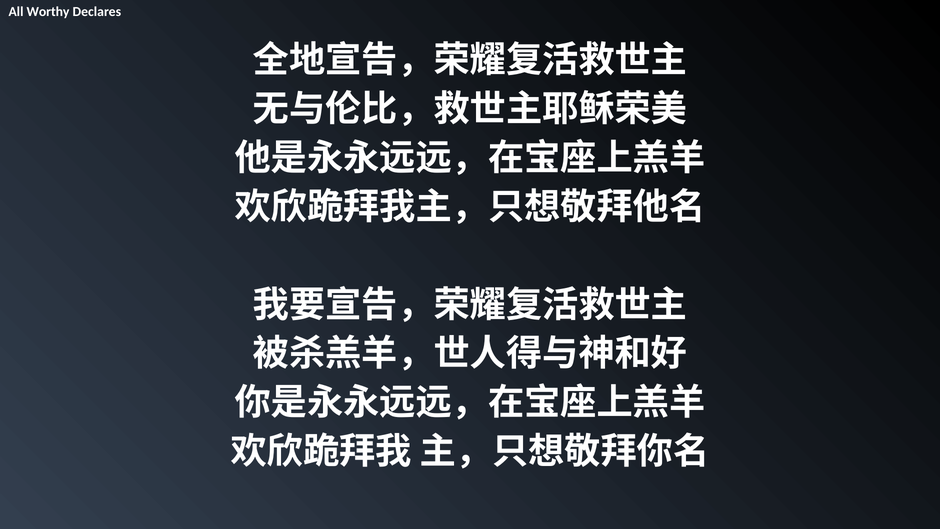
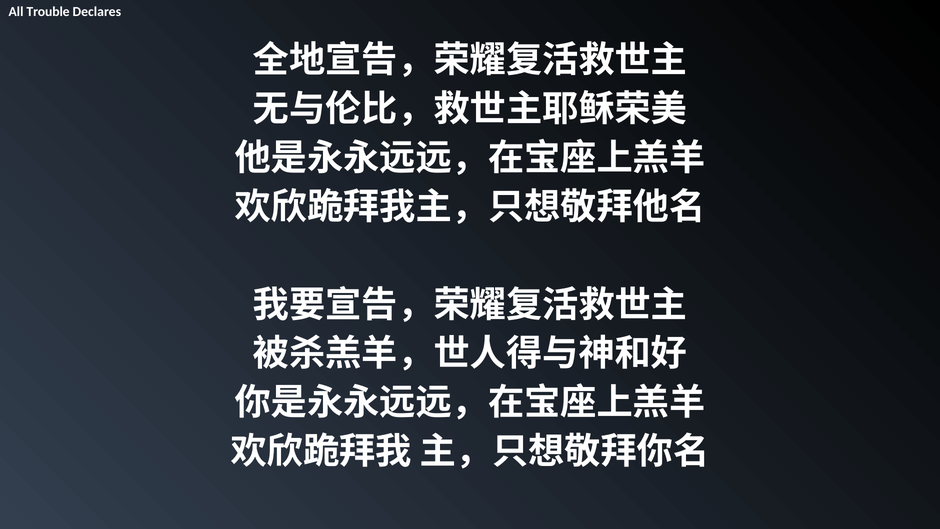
Worthy: Worthy -> Trouble
